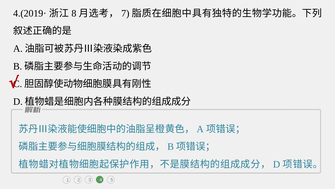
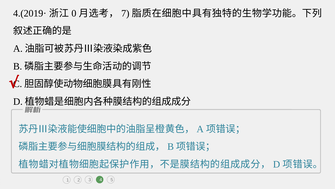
8: 8 -> 0
